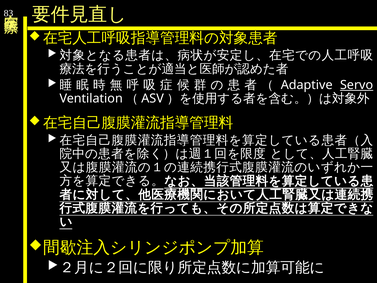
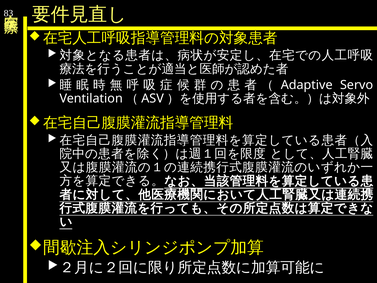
Servo underline: present -> none
